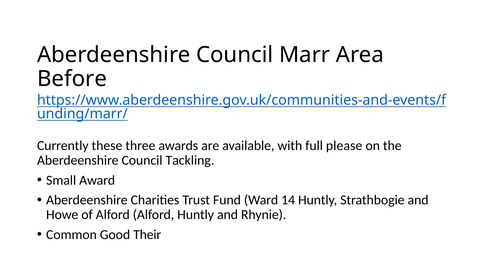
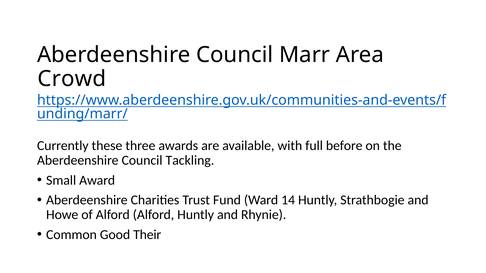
Before: Before -> Crowd
please: please -> before
